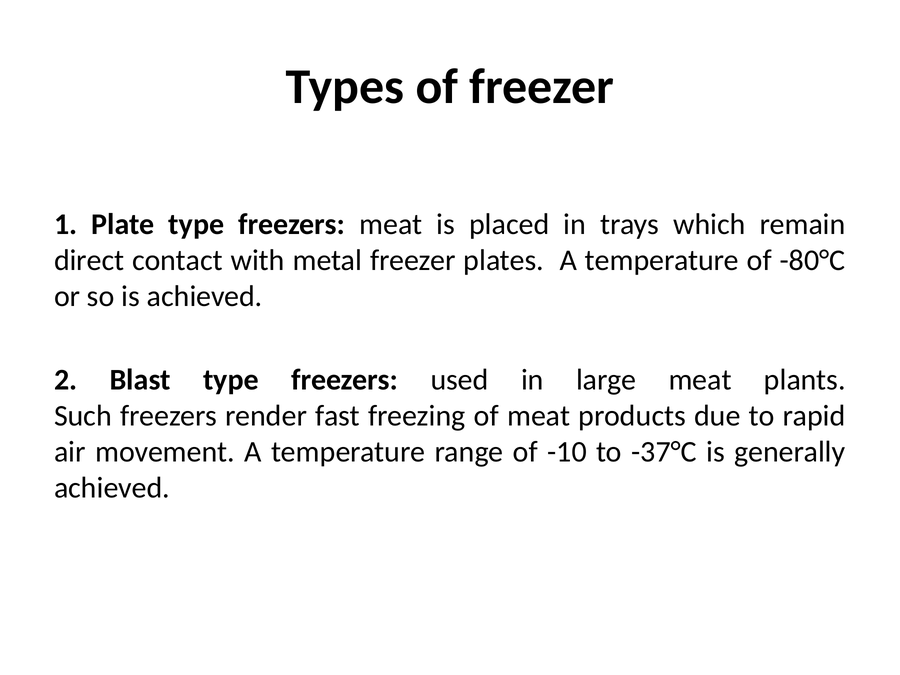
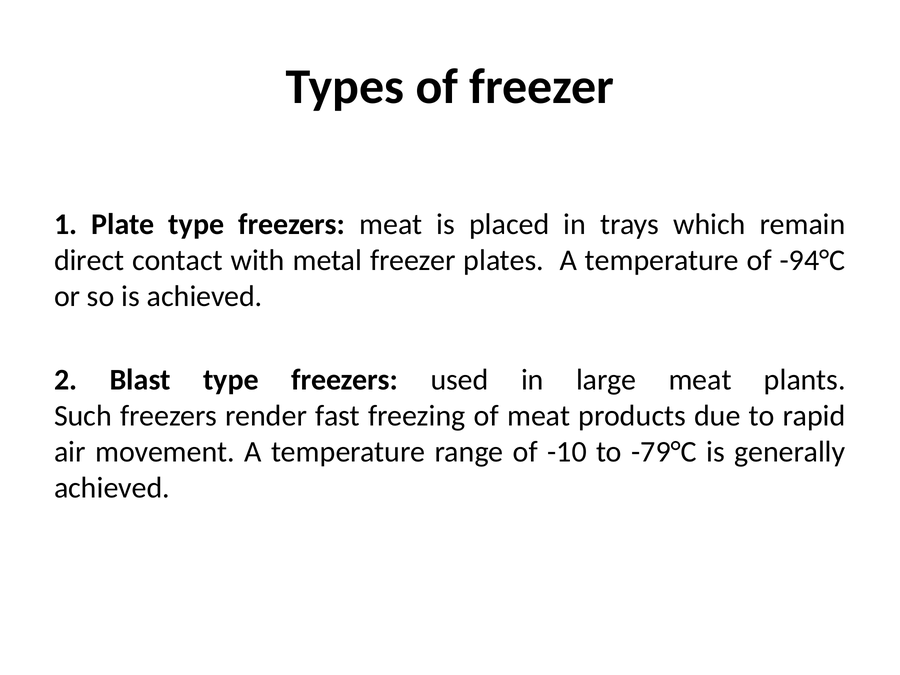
-80°C: -80°C -> -94°C
-37°C: -37°C -> -79°C
